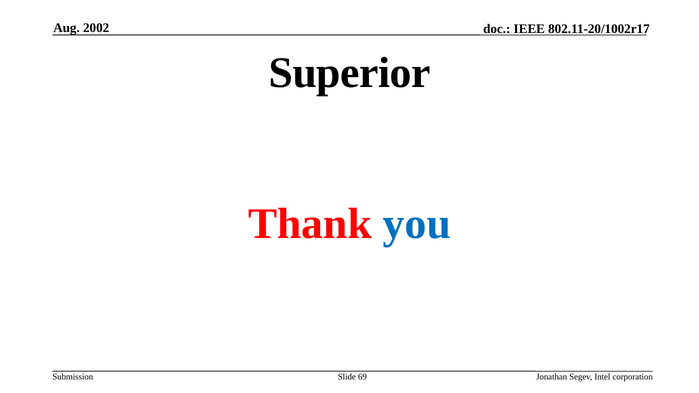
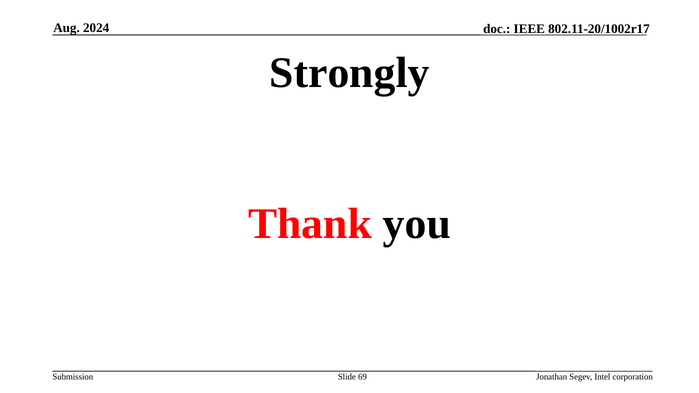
2002: 2002 -> 2024
Superior: Superior -> Strongly
you colour: blue -> black
